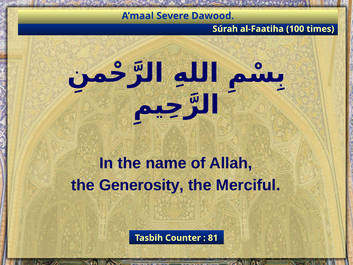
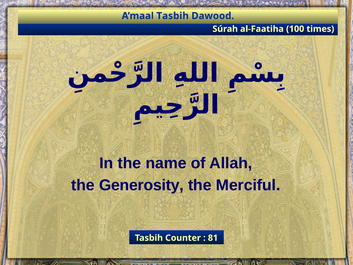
A’maal Severe: Severe -> Tasbih
